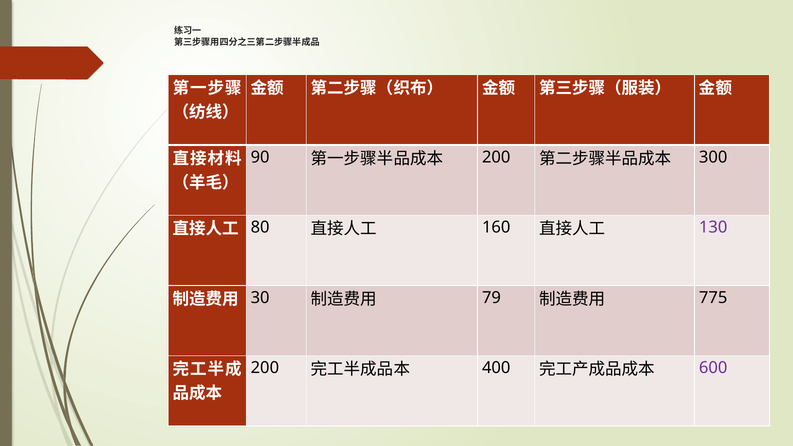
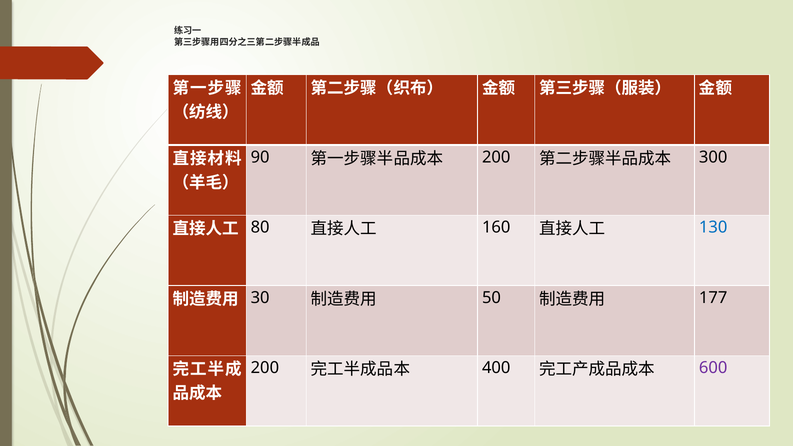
130 colour: purple -> blue
79: 79 -> 50
775: 775 -> 177
